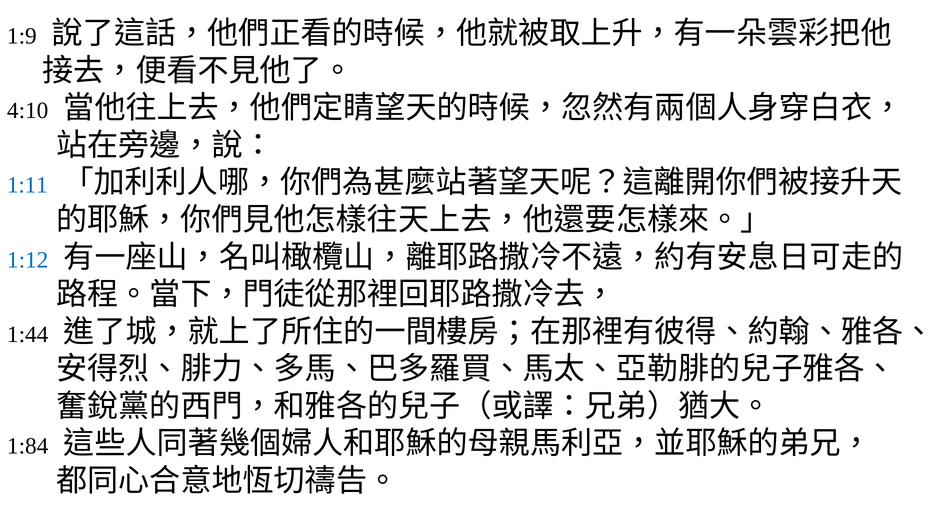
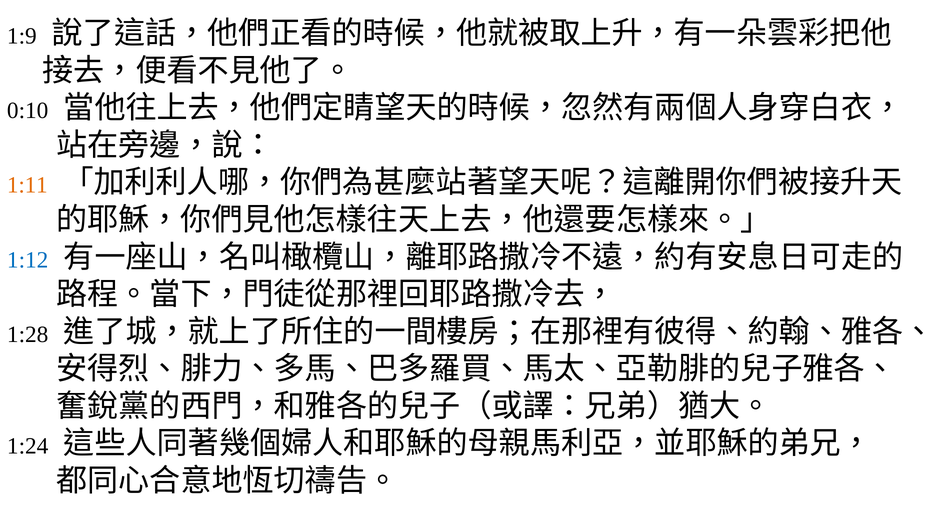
4:10: 4:10 -> 0:10
1:11 colour: blue -> orange
1:44: 1:44 -> 1:28
1:84: 1:84 -> 1:24
